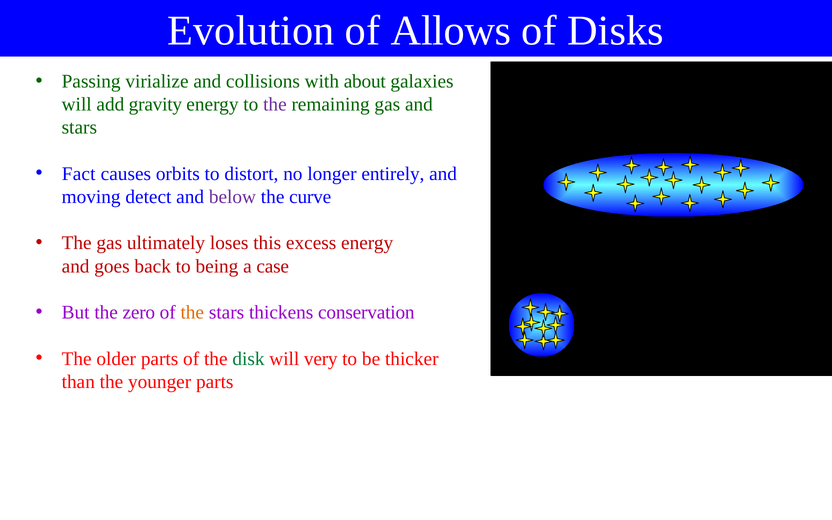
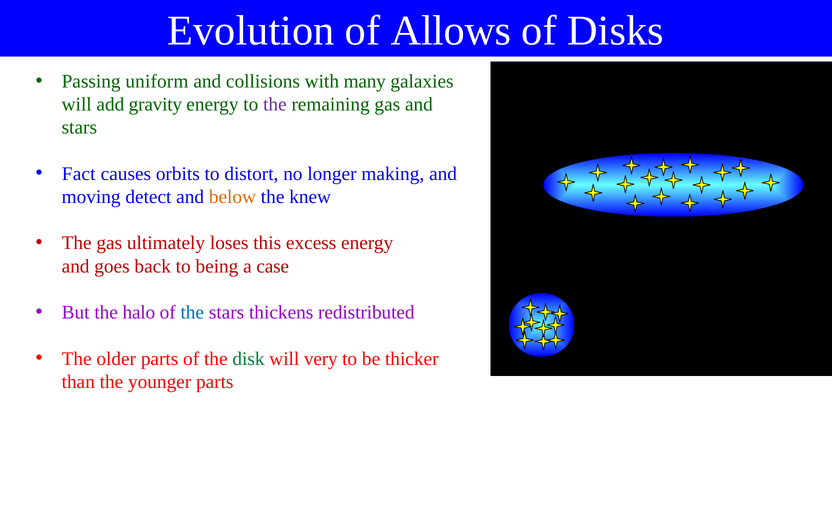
virialize: virialize -> uniform
about: about -> many
entirely: entirely -> making
below colour: purple -> orange
curve: curve -> knew
zero: zero -> halo
the at (192, 312) colour: orange -> blue
conservation: conservation -> redistributed
